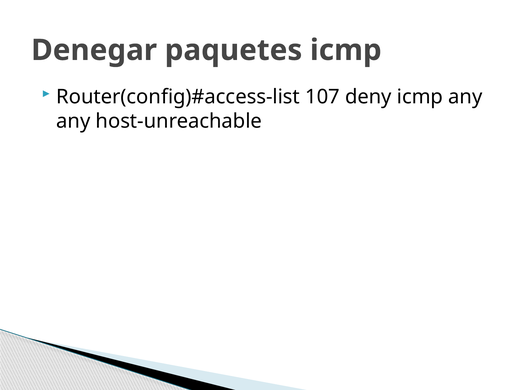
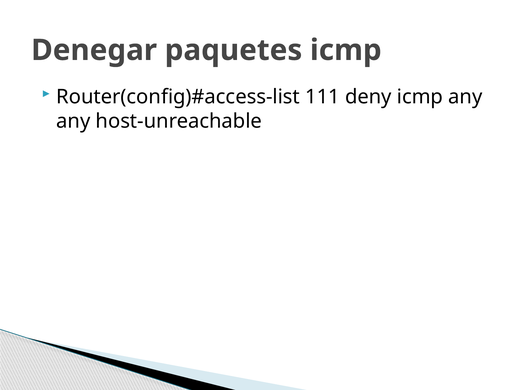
107: 107 -> 111
